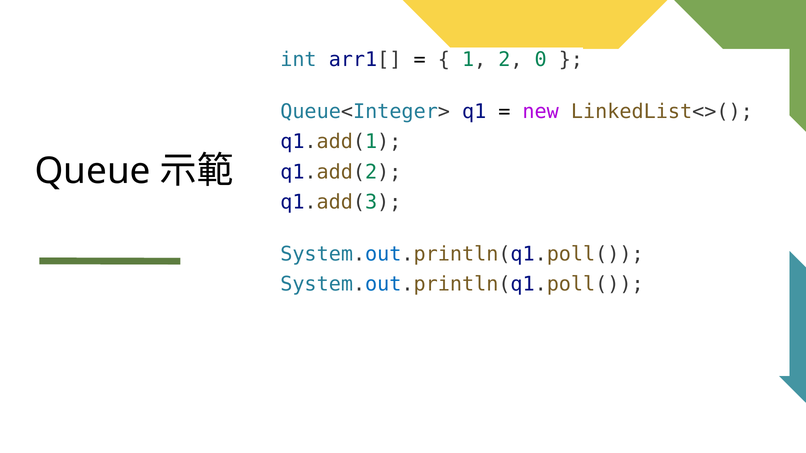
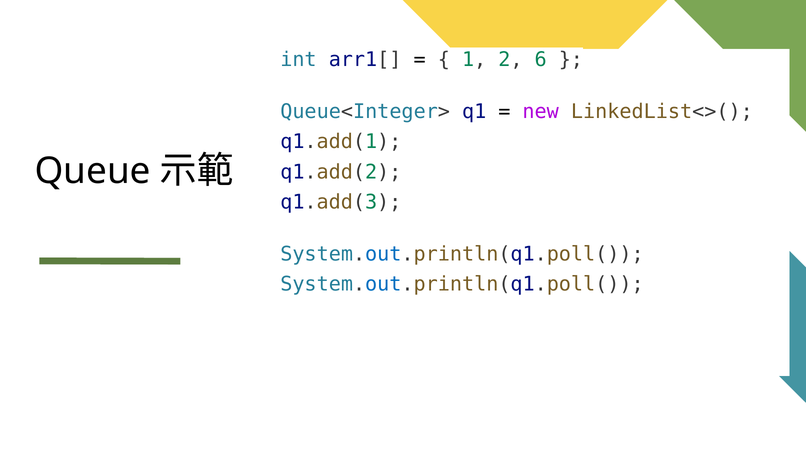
0: 0 -> 6
